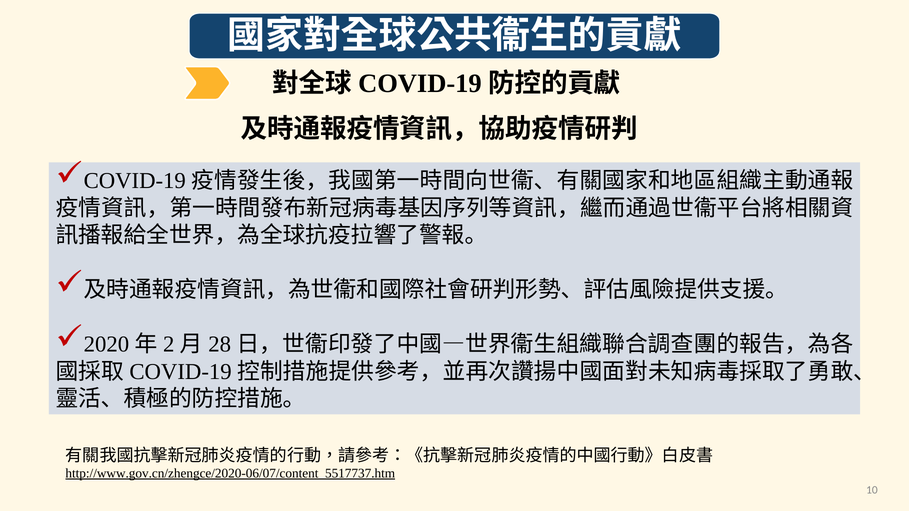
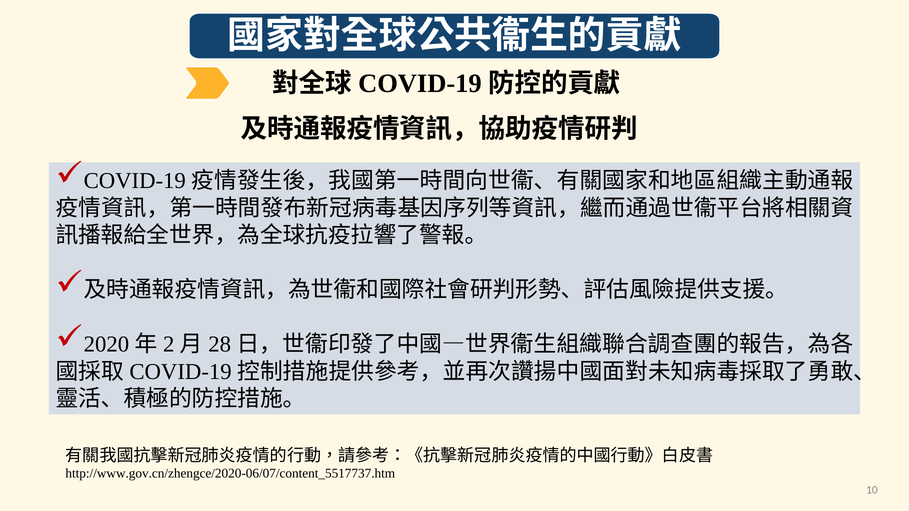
http://www.gov.cn/zhengce/2020-06/07/content_5517737.htm underline: present -> none
